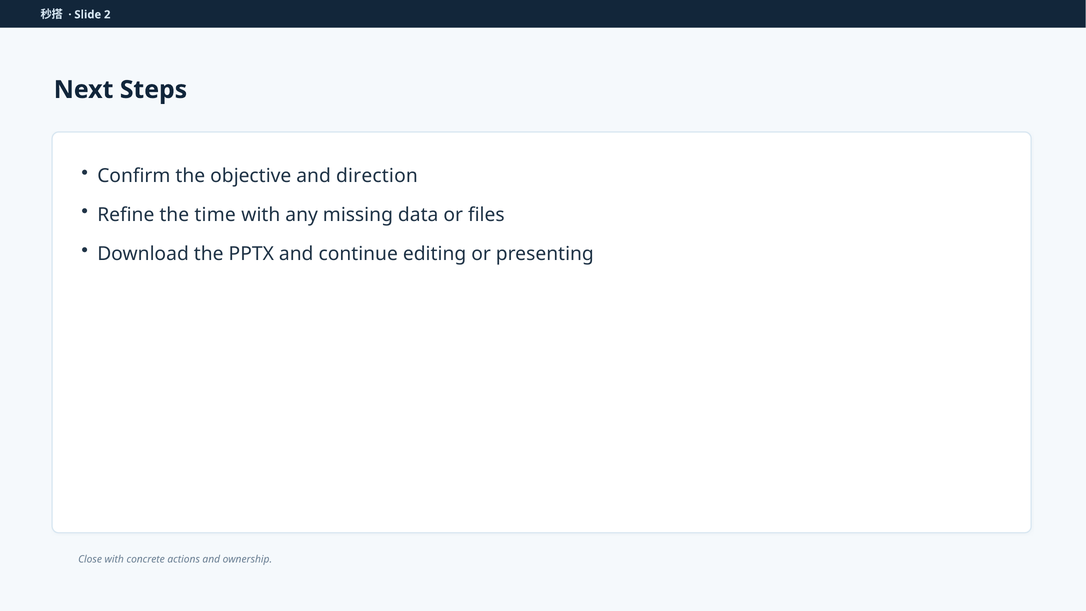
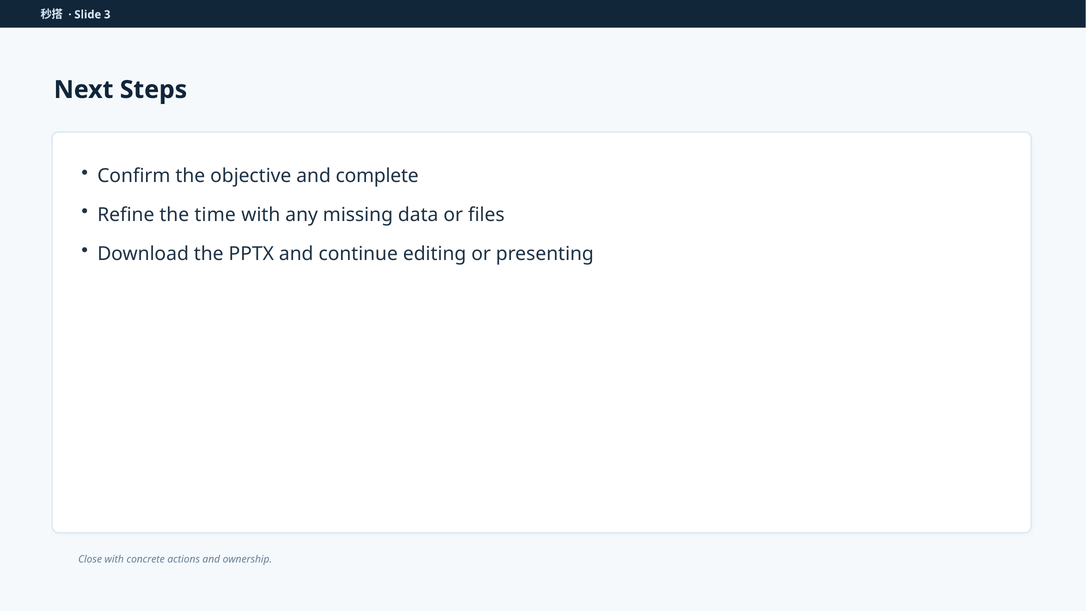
2: 2 -> 3
direction: direction -> complete
